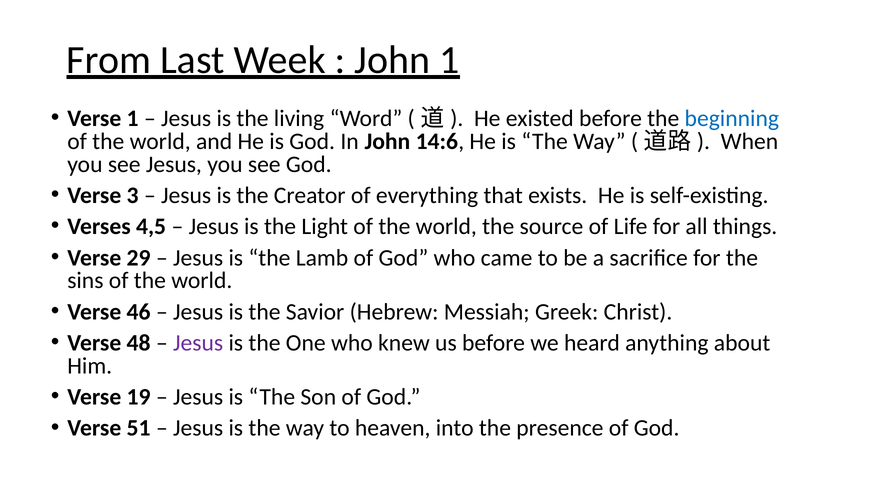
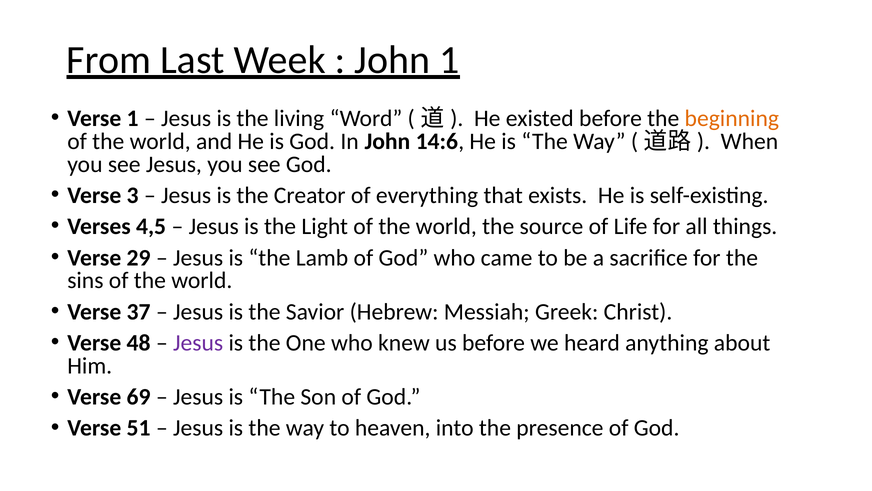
beginning colour: blue -> orange
46: 46 -> 37
19: 19 -> 69
